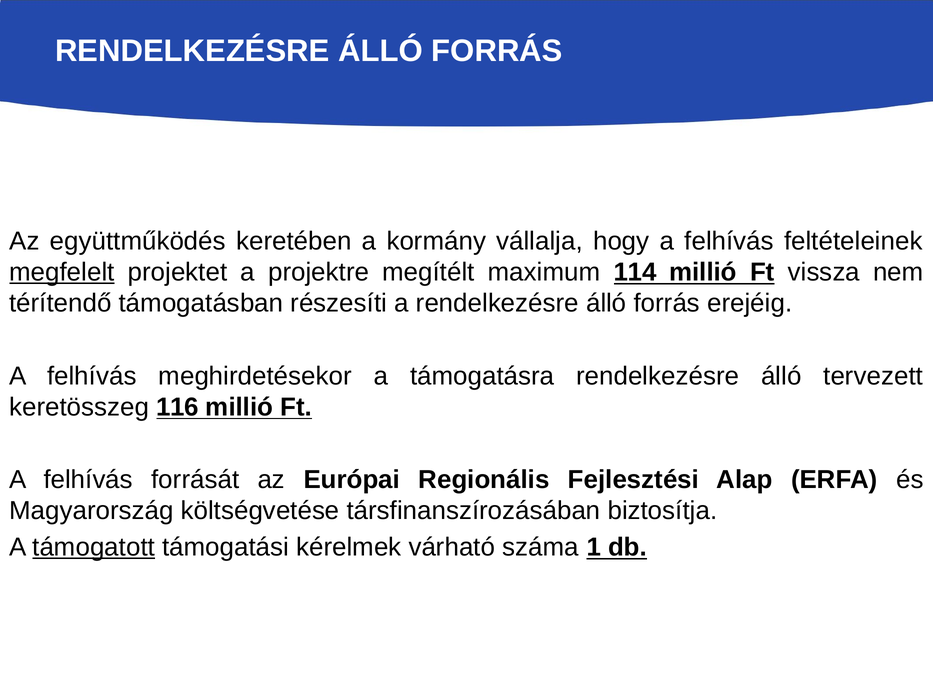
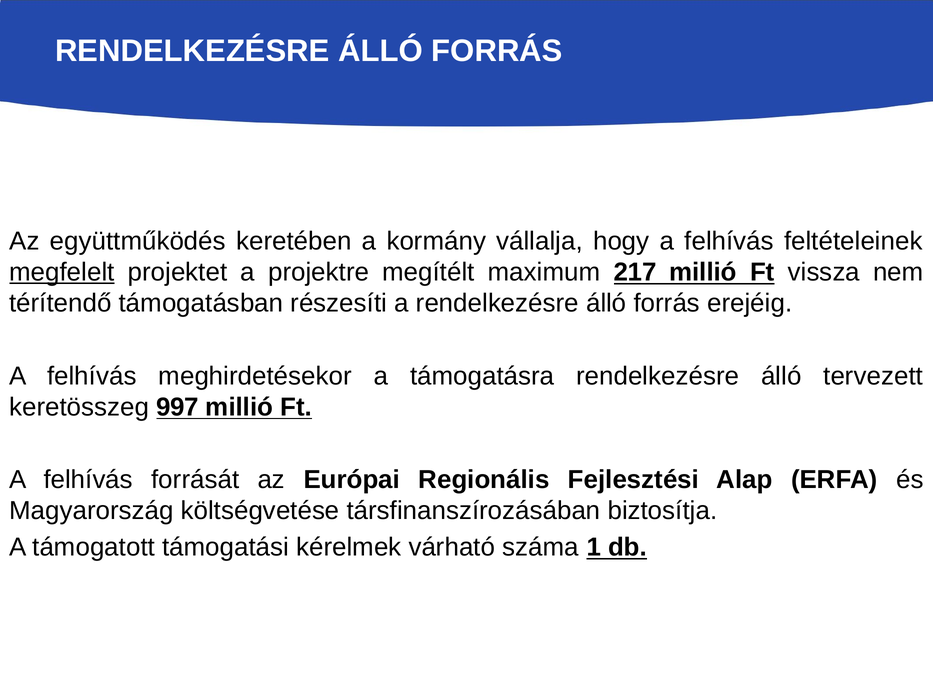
114: 114 -> 217
116: 116 -> 997
támogatott underline: present -> none
